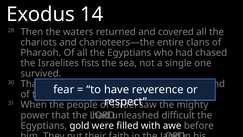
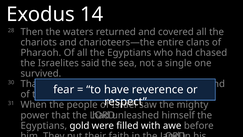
fists: fists -> said
difficult: difficult -> himself
